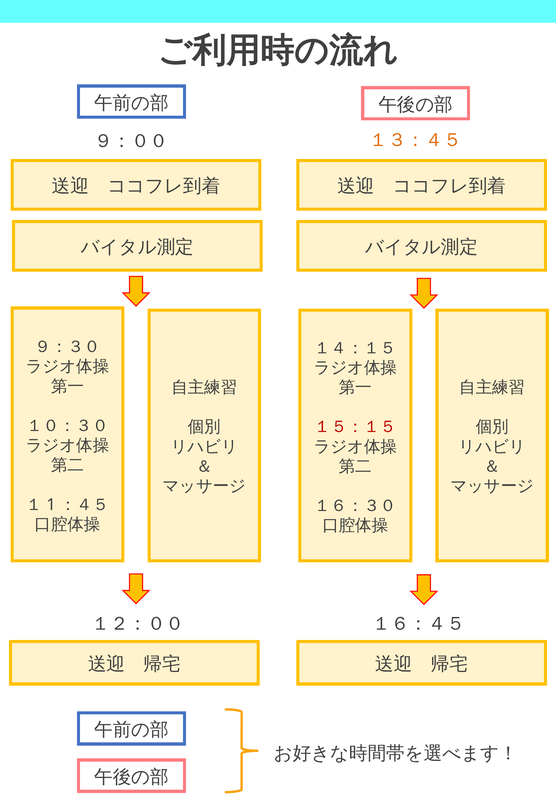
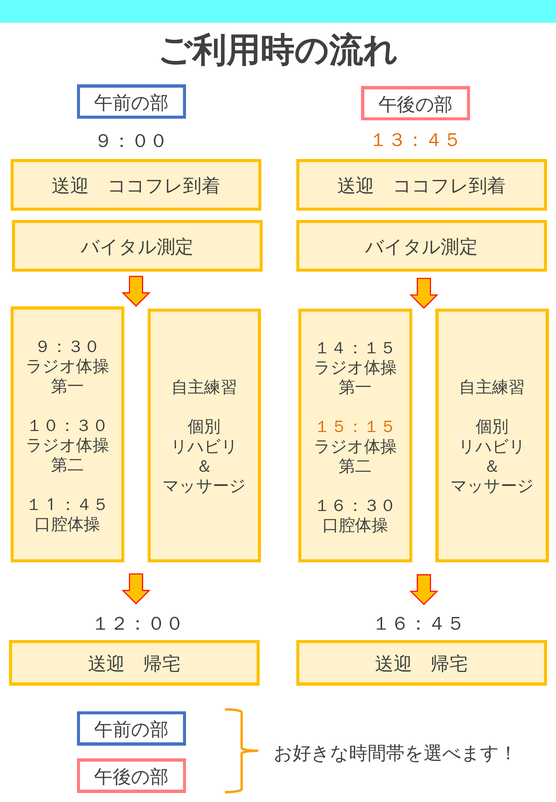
１５：１５ colour: red -> orange
